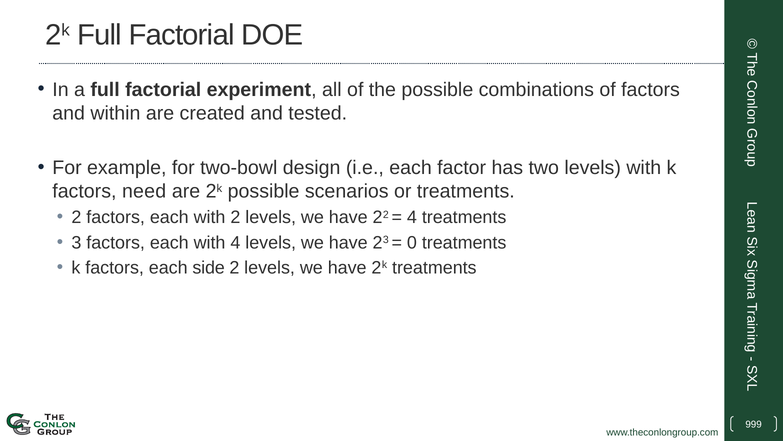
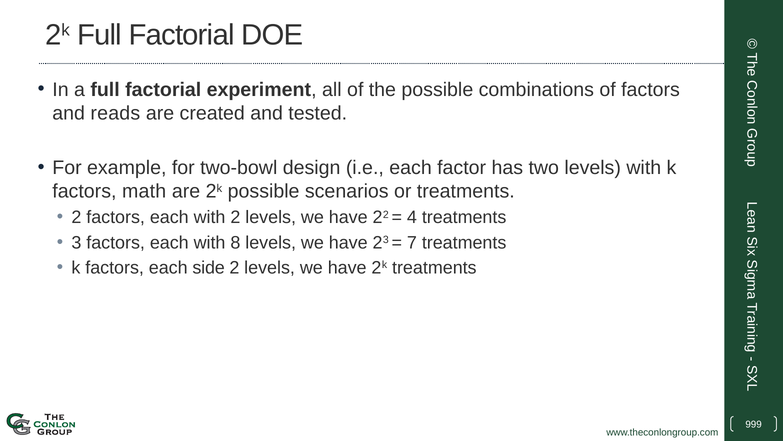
within: within -> reads
need: need -> math
with 4: 4 -> 8
0: 0 -> 7
